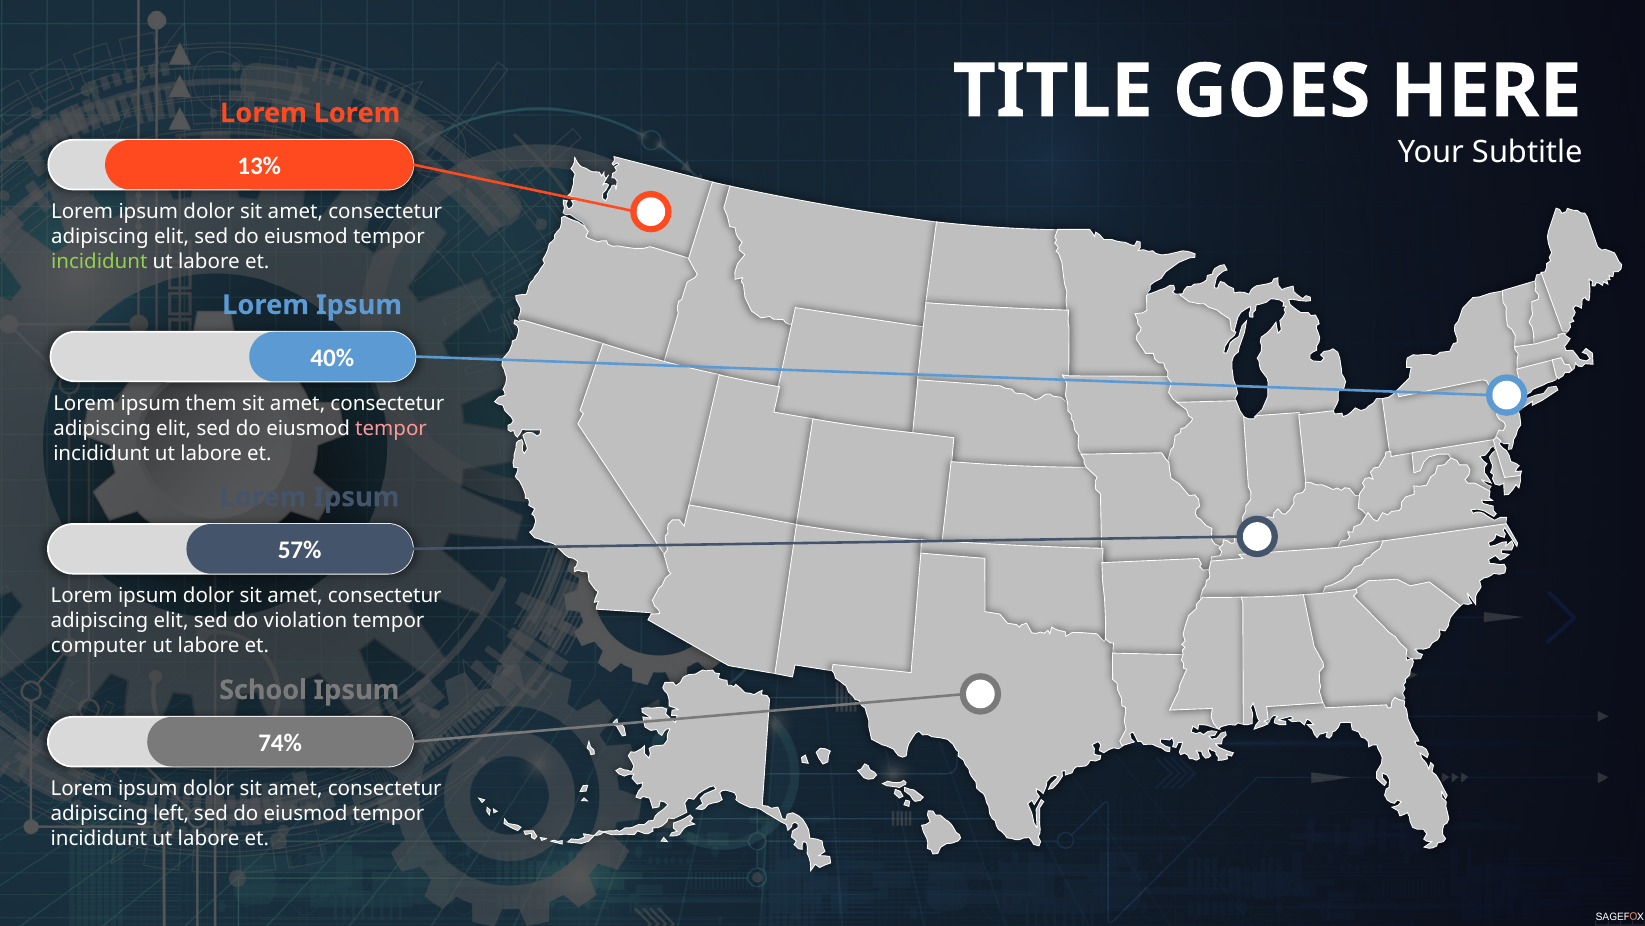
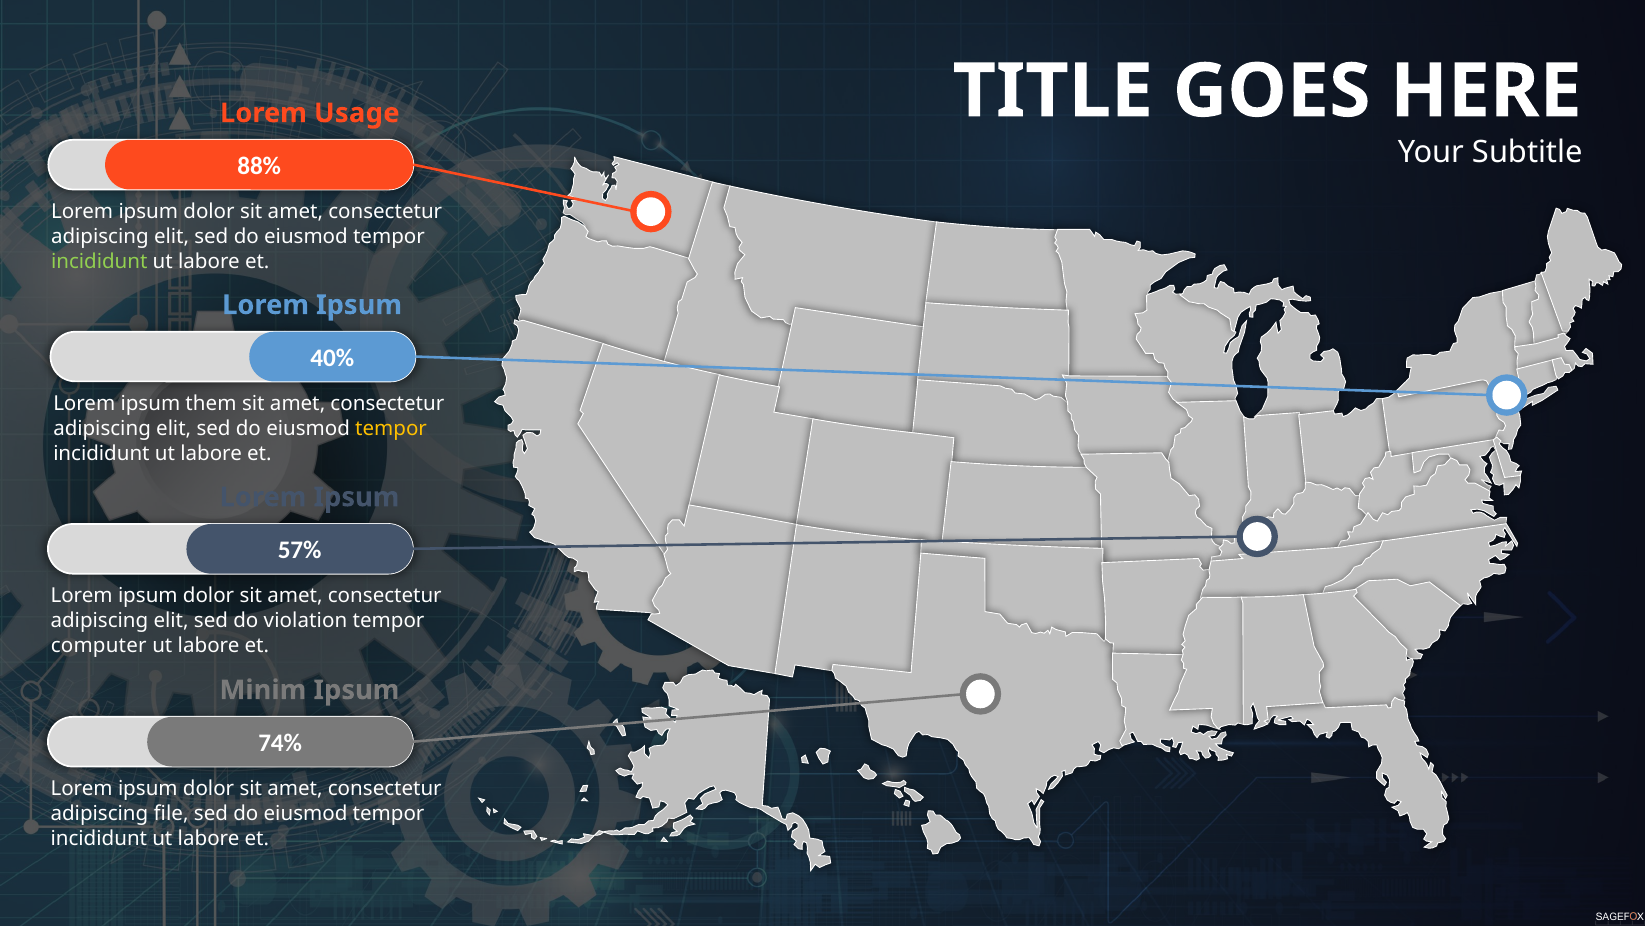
Lorem at (357, 113): Lorem -> Usage
13%: 13% -> 88%
tempor at (391, 428) colour: pink -> yellow
School: School -> Minim
left: left -> file
